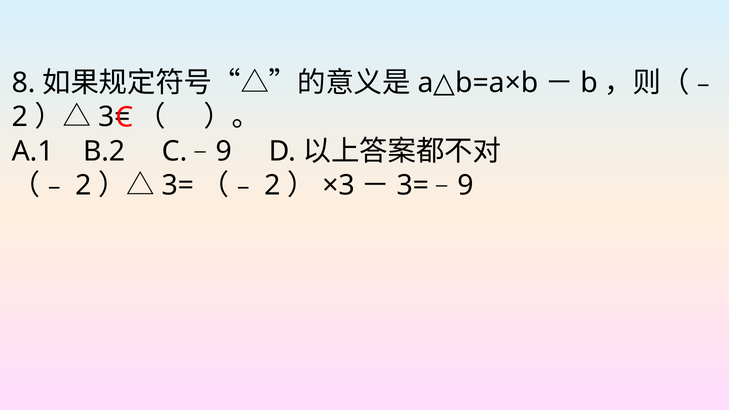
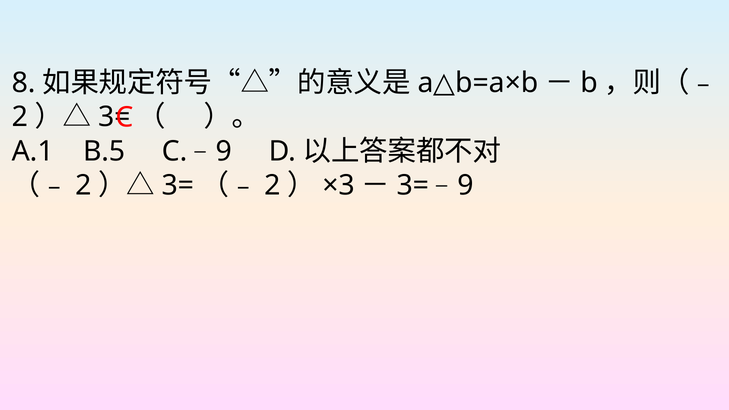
B.2: B.2 -> B.5
